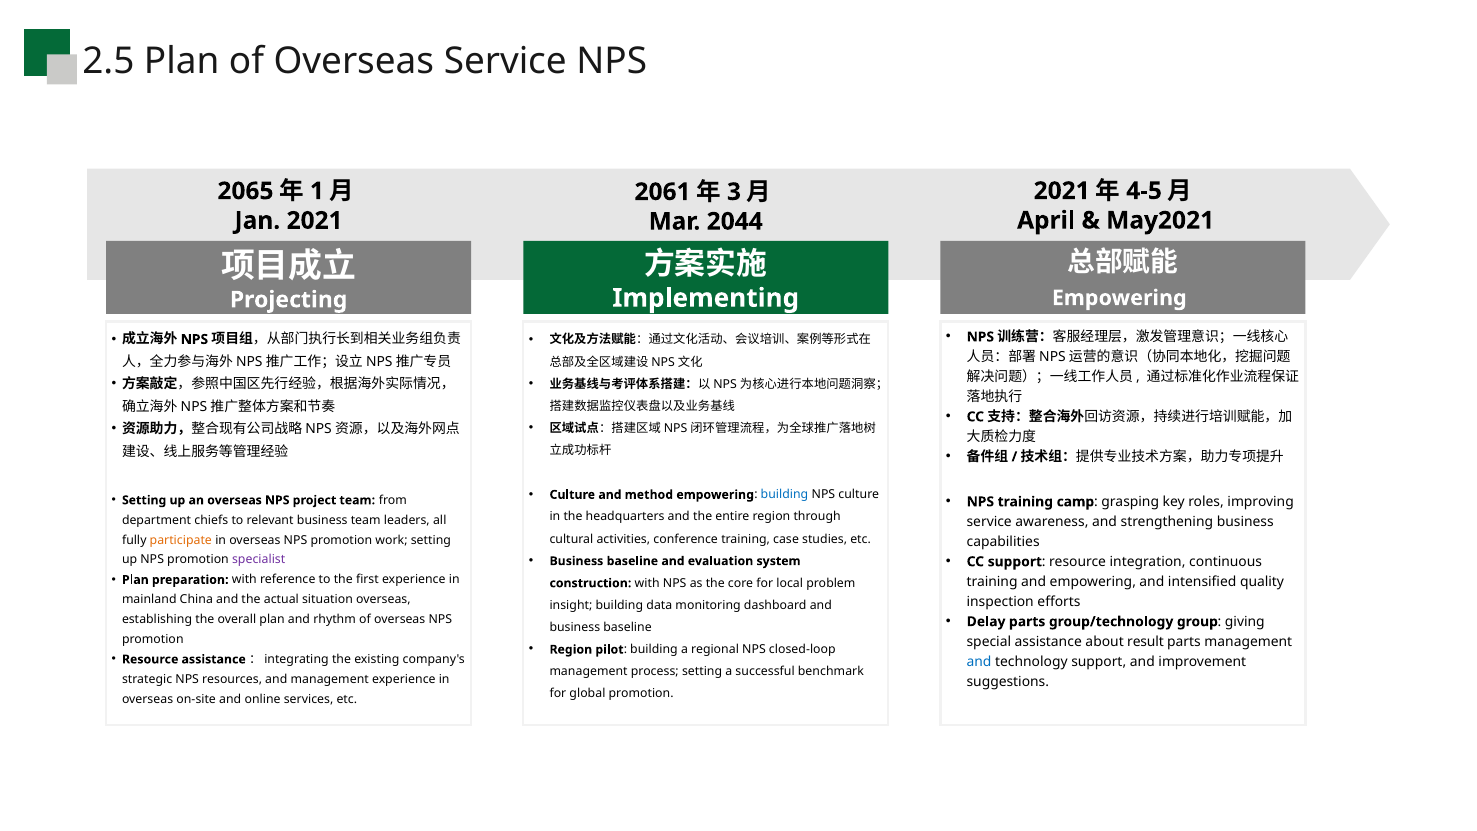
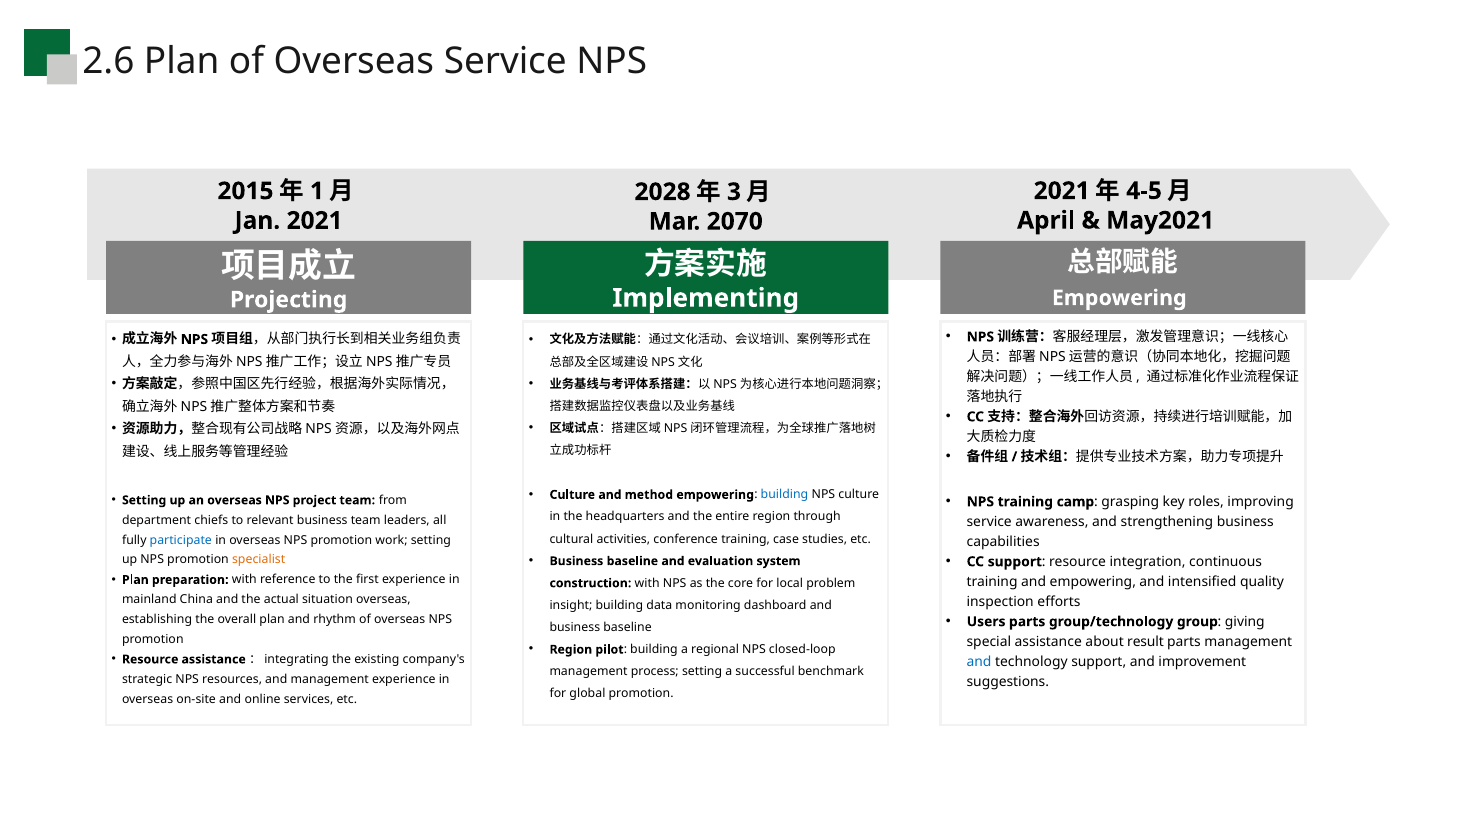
2.5: 2.5 -> 2.6
2065: 2065 -> 2015
2061: 2061 -> 2028
2044: 2044 -> 2070
participate colour: orange -> blue
specialist colour: purple -> orange
Delay: Delay -> Users
